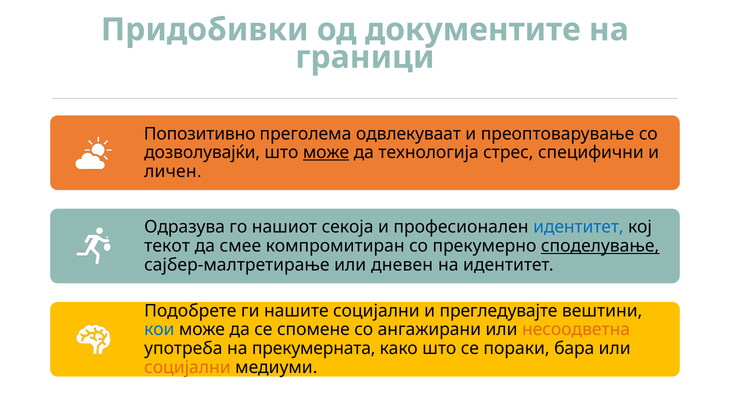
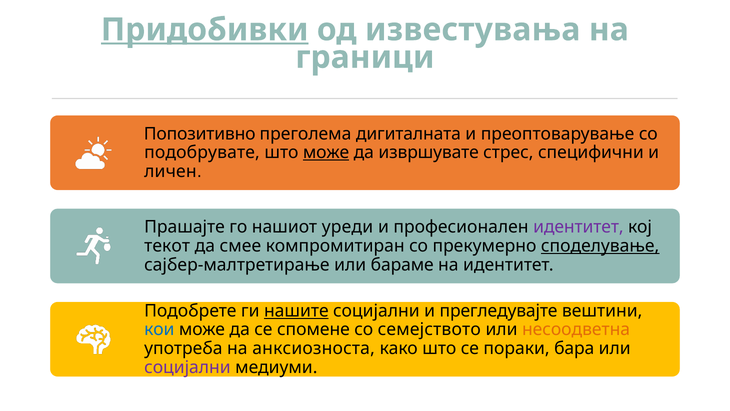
Придобивки underline: none -> present
документите: документите -> известувања
одвлекуваат: одвлекуваат -> дигиталната
дозволувајќи: дозволувајќи -> подобрувате
технологија: технологија -> извршувате
Одразува: Одразува -> Прашајте
секоја: секоја -> уреди
идентитет at (578, 227) colour: blue -> purple
дневен: дневен -> бараме
нашите underline: none -> present
ангажирани: ангажирани -> семејството
прекумерната: прекумерната -> анксиозноста
социјални at (187, 367) colour: orange -> purple
